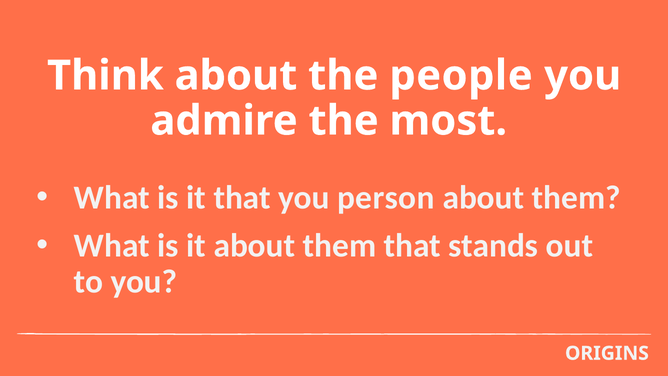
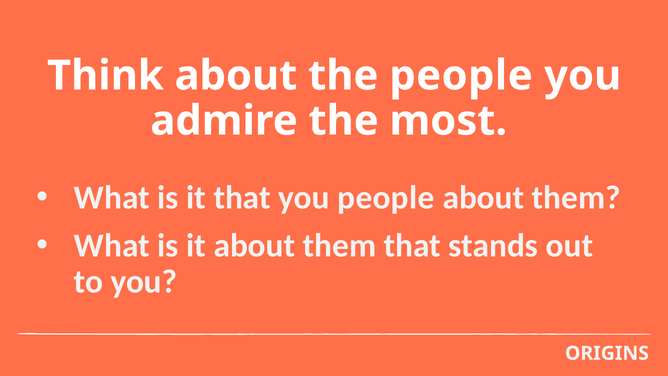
you person: person -> people
